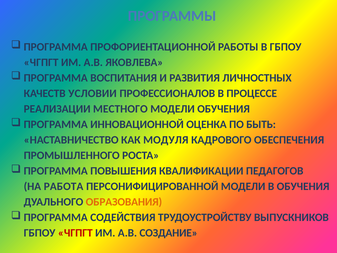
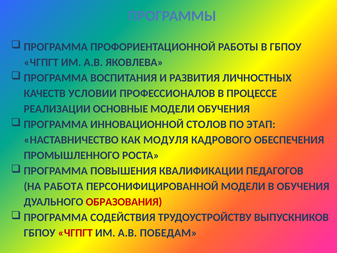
МЕСТНОГО: МЕСТНОГО -> ОСНОВНЫЕ
ОЦЕНКА: ОЦЕНКА -> СТОЛОВ
БЫТЬ: БЫТЬ -> ЭТАП
ОБРАЗОВАНИЯ colour: orange -> red
СОЗДАНИЕ: СОЗДАНИЕ -> ПОБЕДАМ
